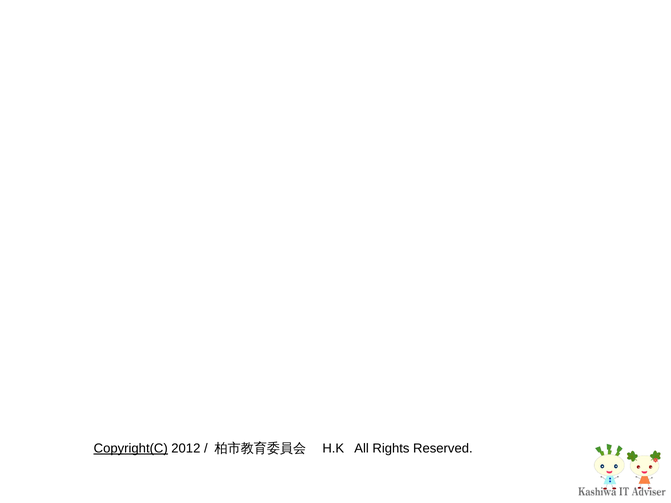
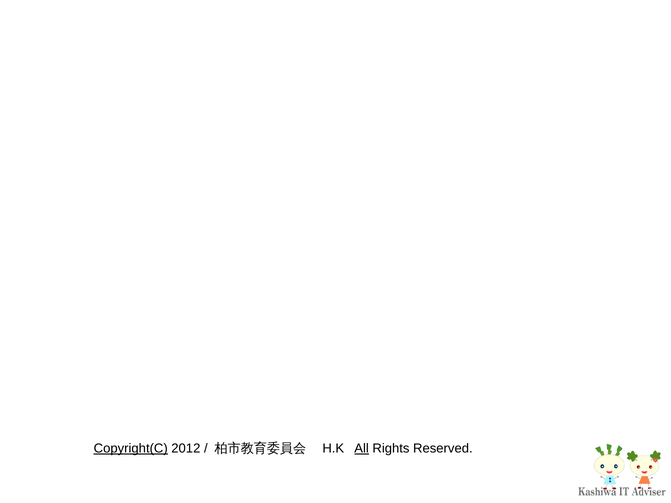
All underline: none -> present
